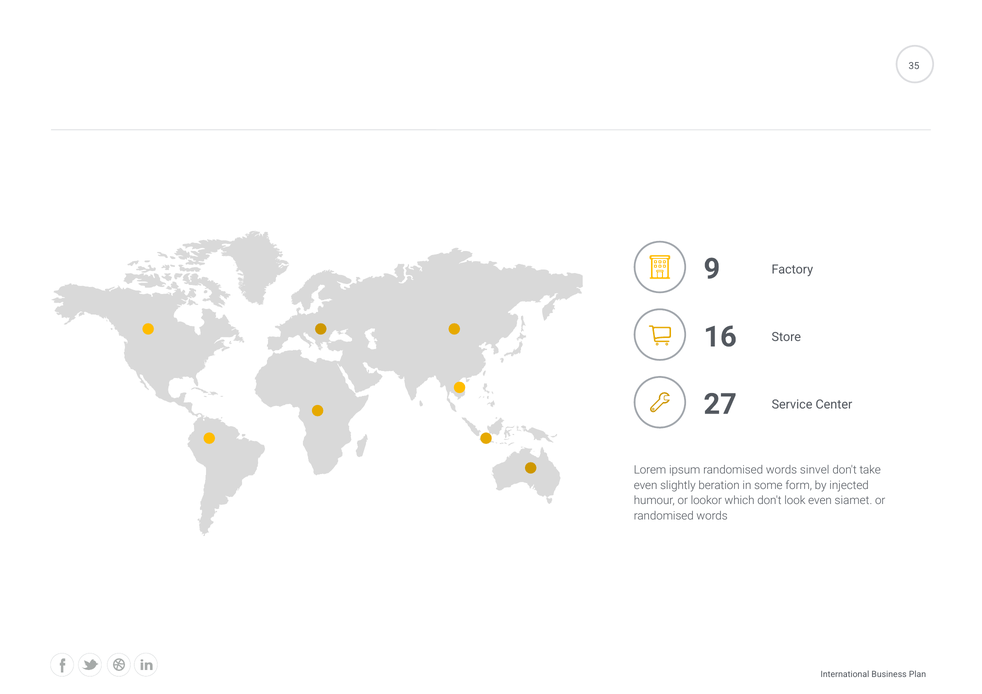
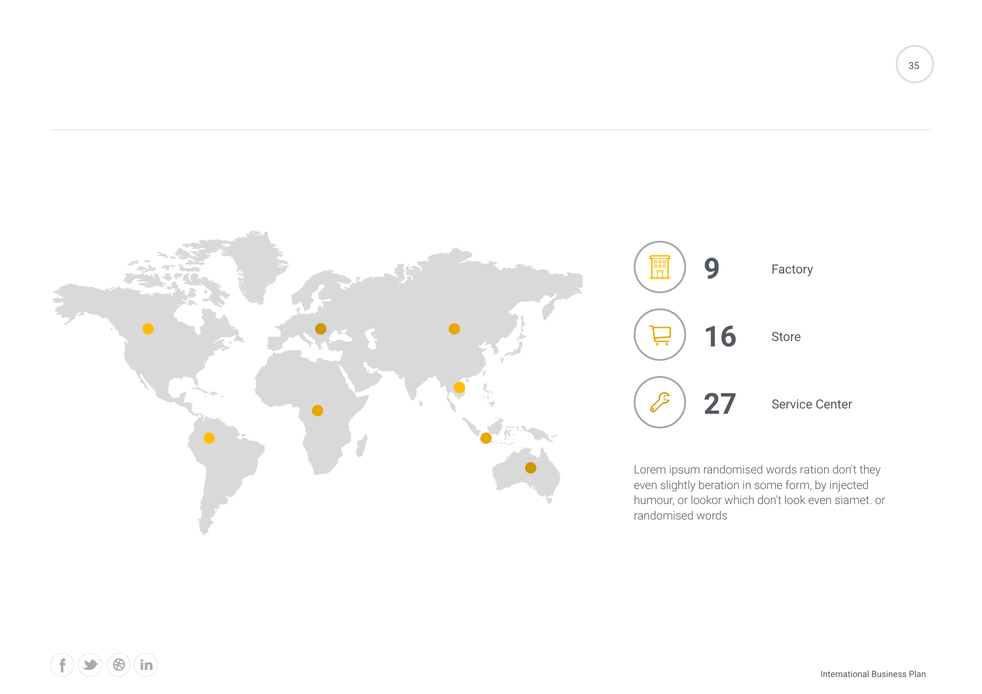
sinvel: sinvel -> ration
take: take -> they
